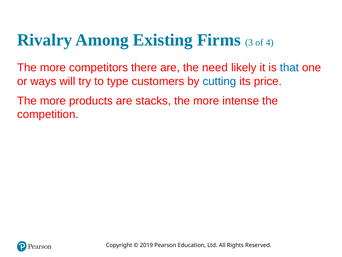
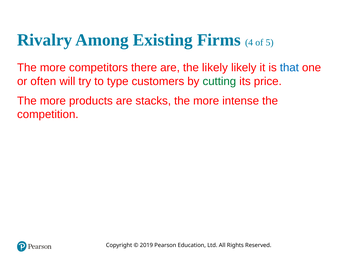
3: 3 -> 4
4: 4 -> 5
the need: need -> likely
ways: ways -> often
cutting colour: blue -> green
